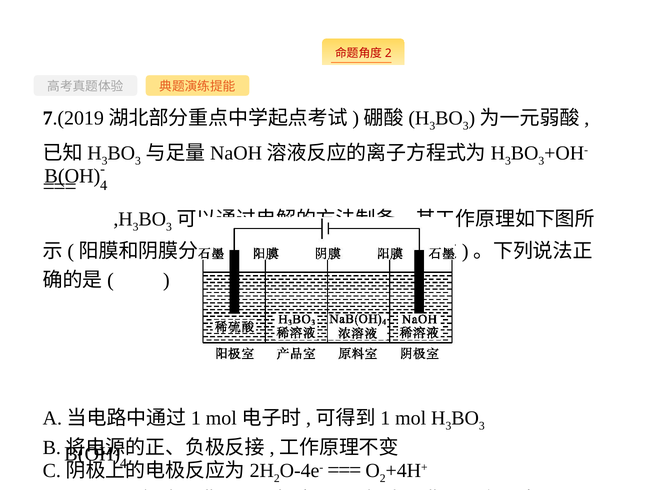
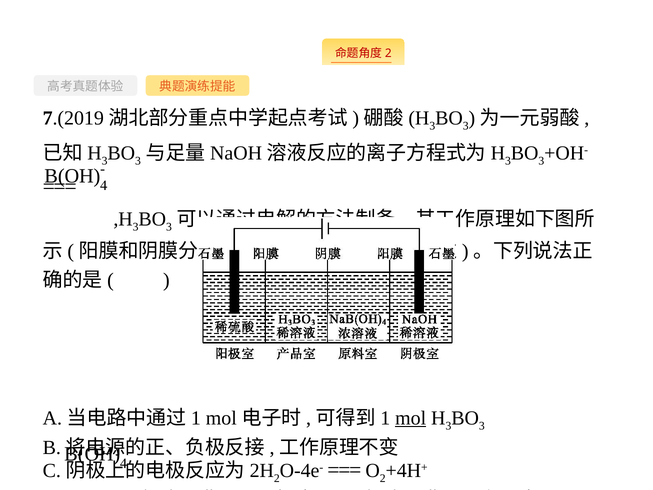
mol underline: none -> present
